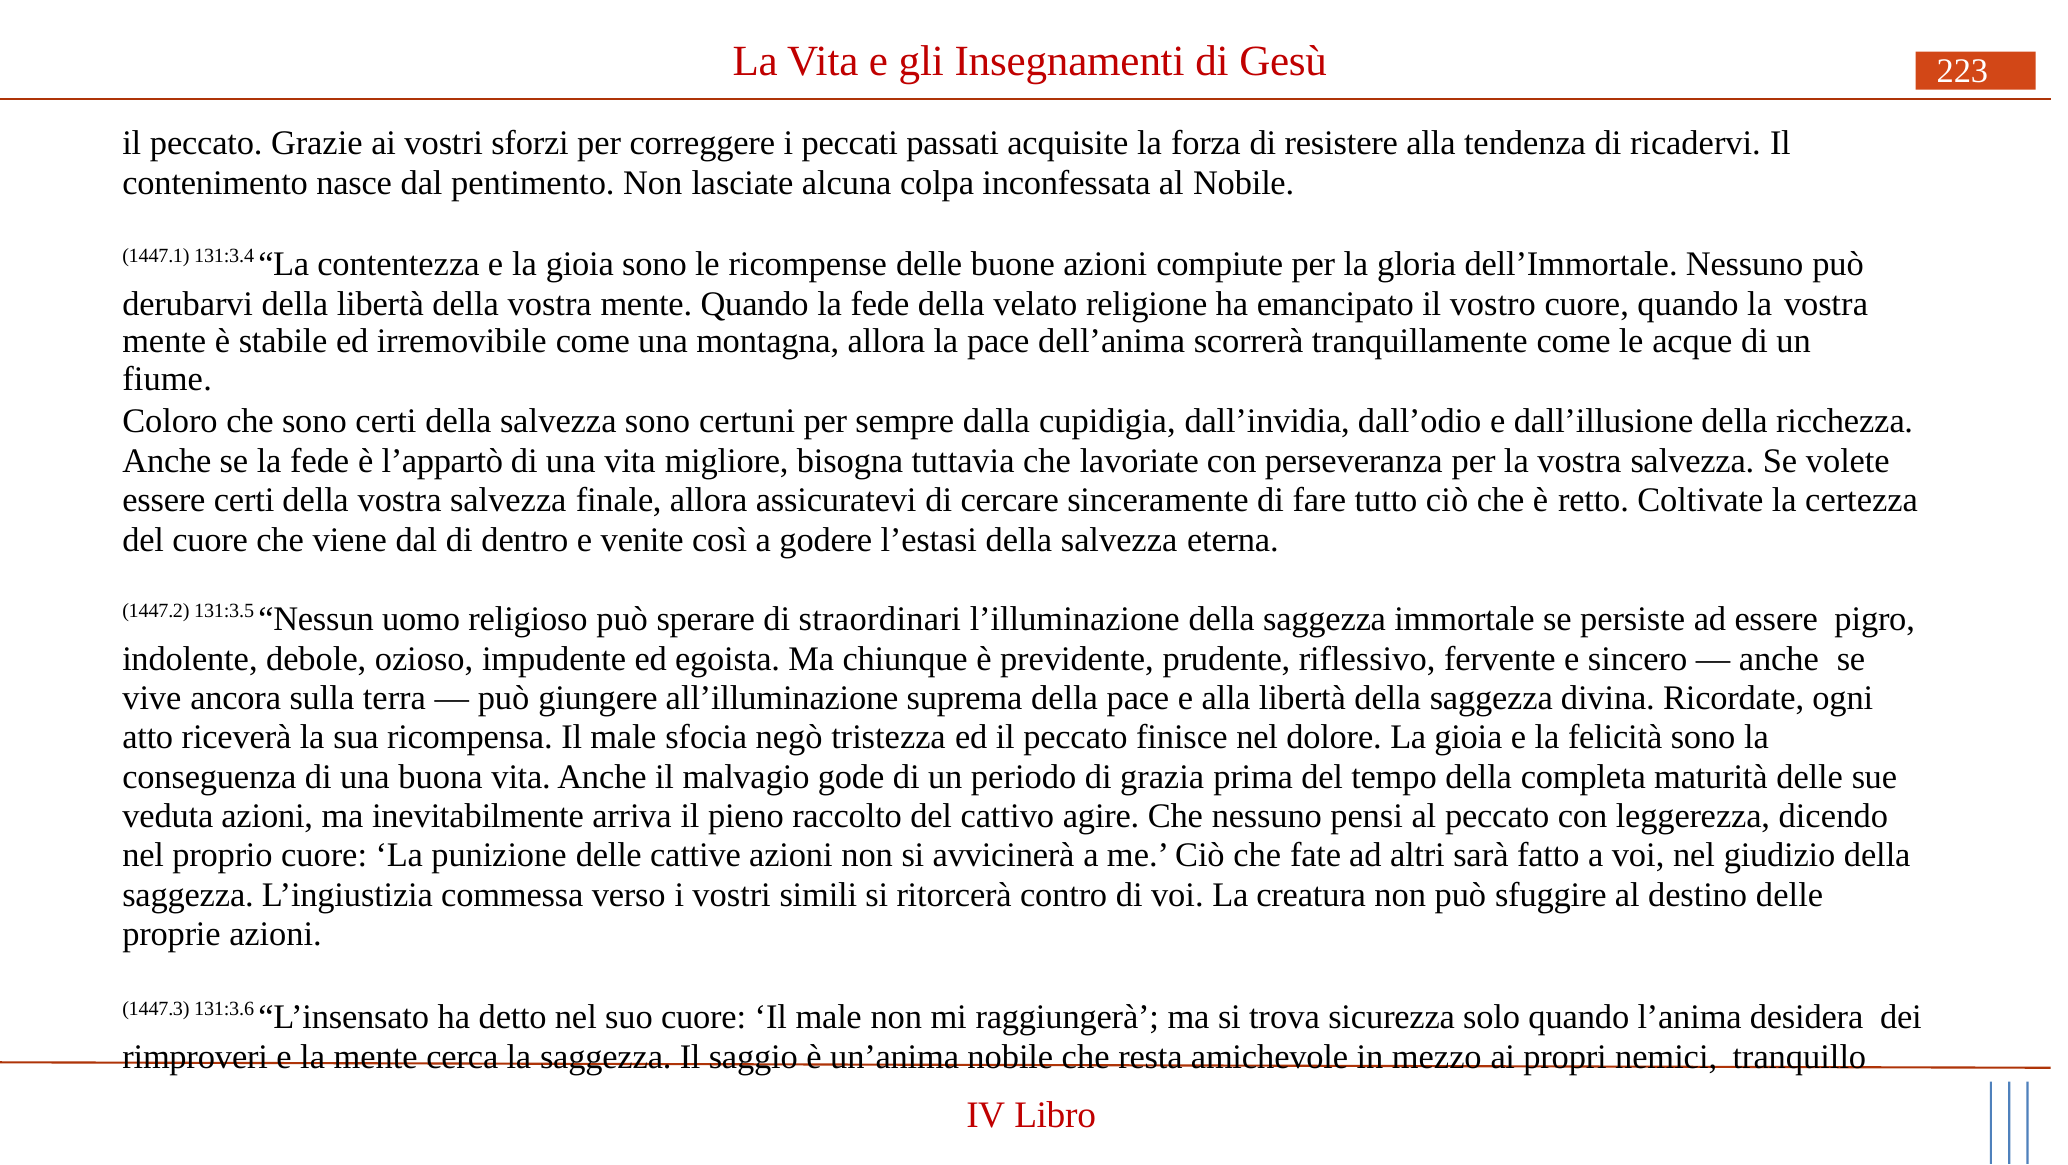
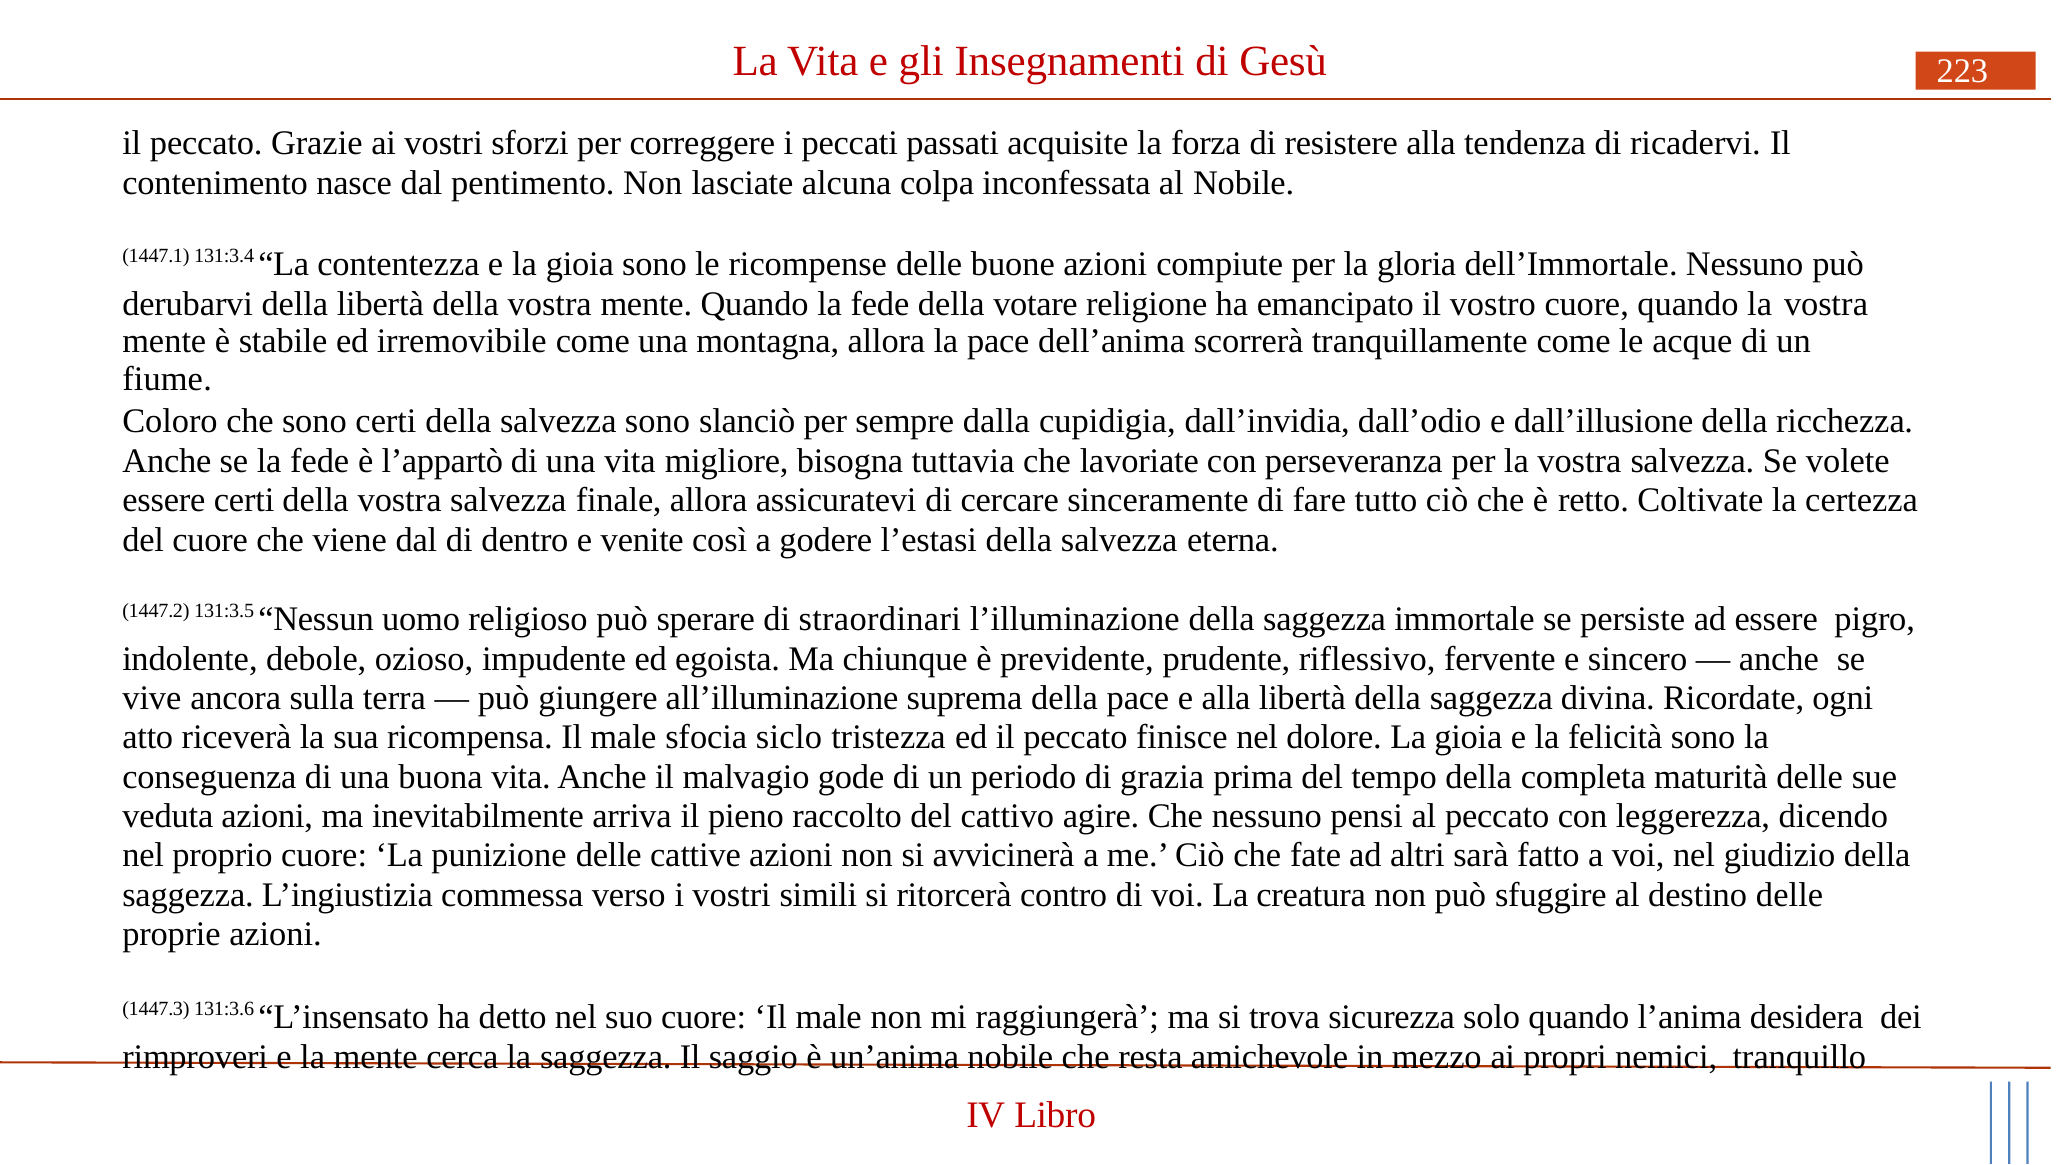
velato: velato -> votare
certuni: certuni -> slanciò
negò: negò -> siclo
